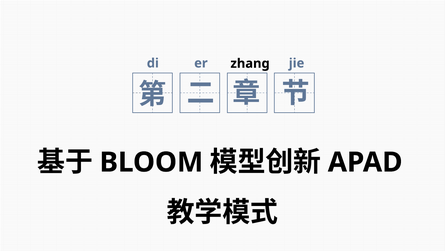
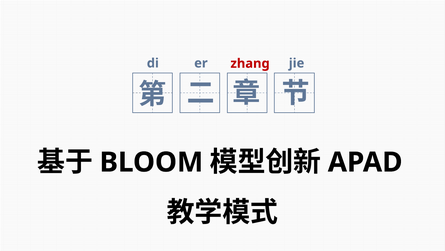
zhang colour: black -> red
